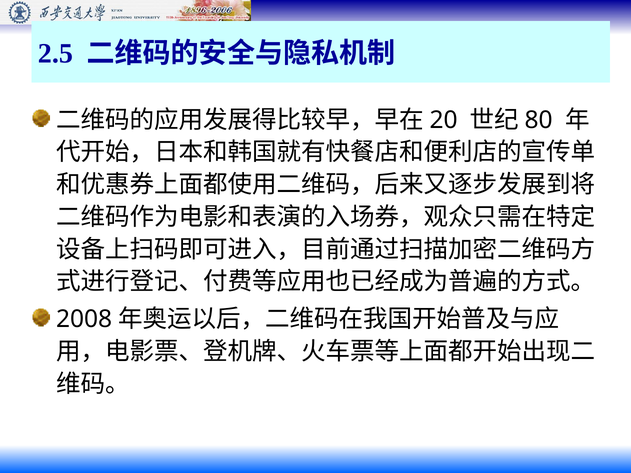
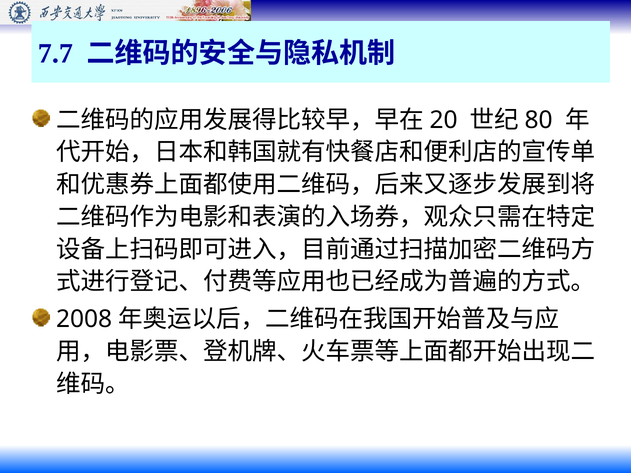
2.5: 2.5 -> 7.7
